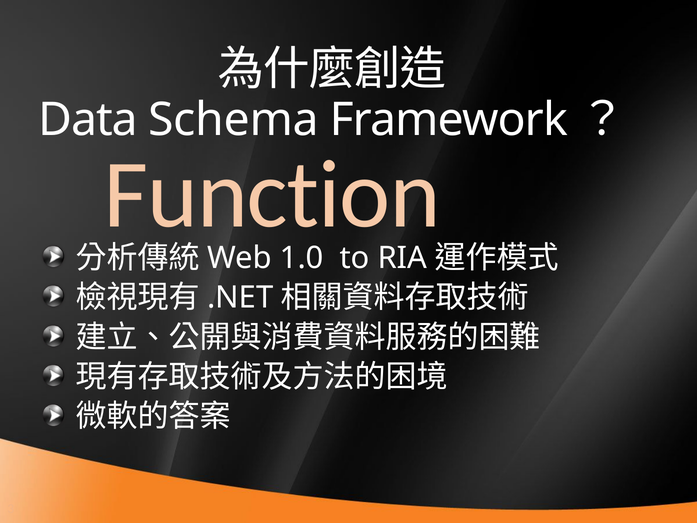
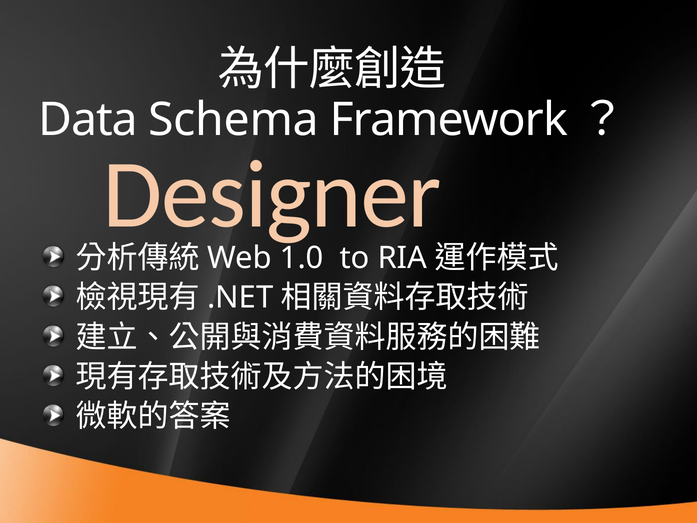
Function: Function -> Designer
